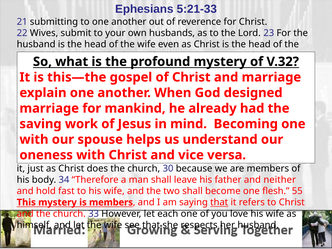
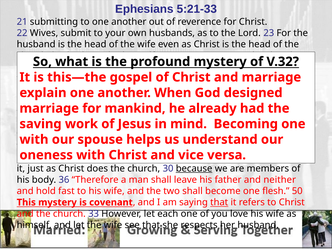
because underline: none -> present
34: 34 -> 36
55: 55 -> 50
is members: members -> covenant
